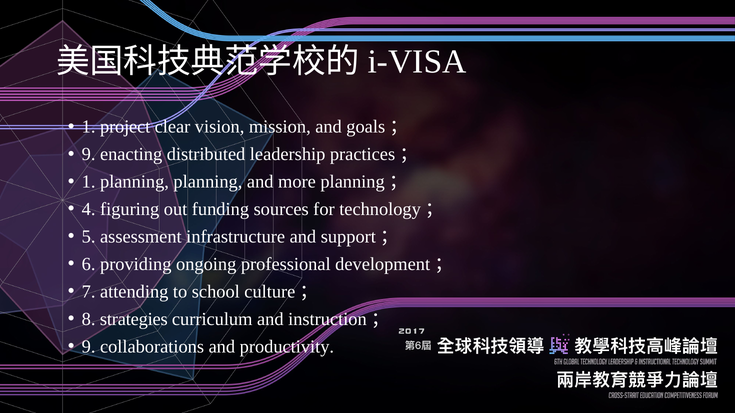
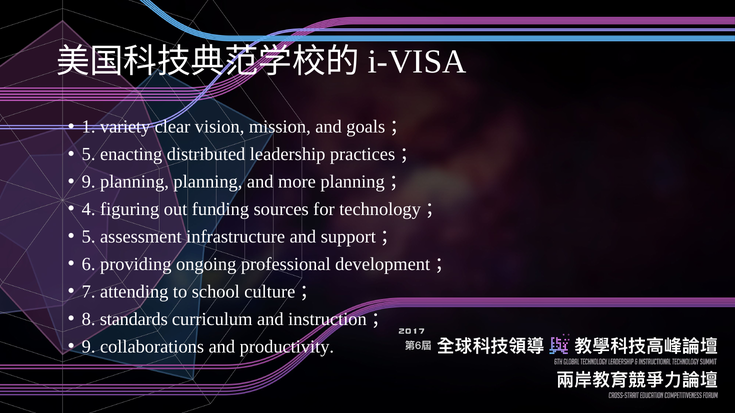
project: project -> variety
9 at (89, 154): 9 -> 5
1 at (89, 182): 1 -> 9
strategies: strategies -> standards
